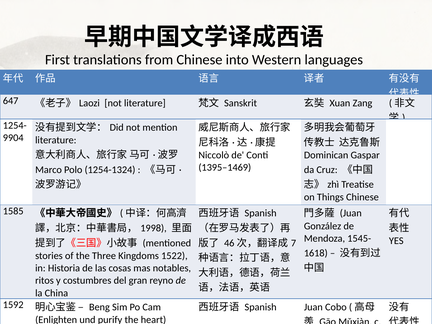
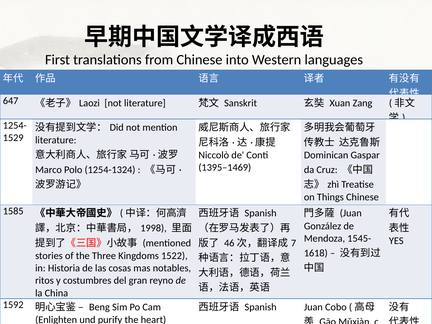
9904: 9904 -> 1529
